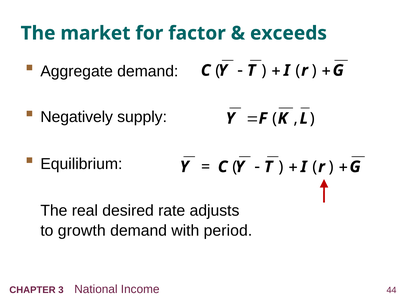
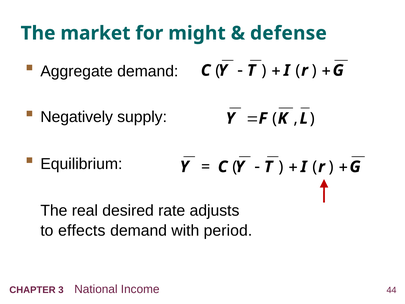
factor: factor -> might
exceeds: exceeds -> defense
growth: growth -> effects
